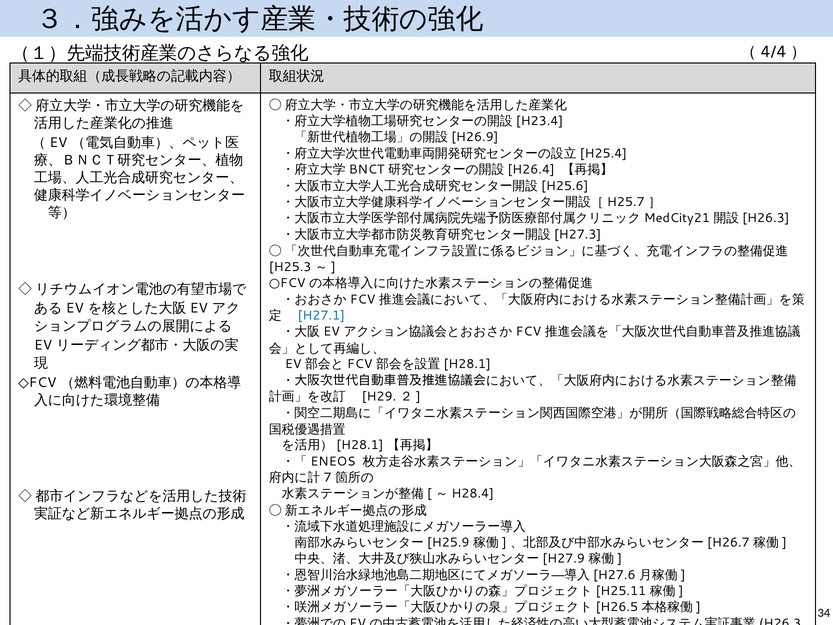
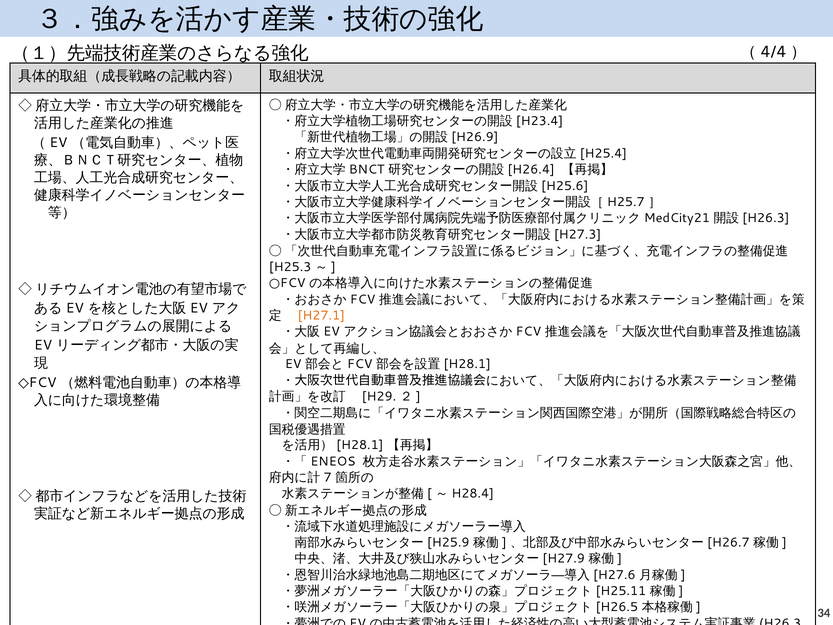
H27.1 colour: blue -> orange
